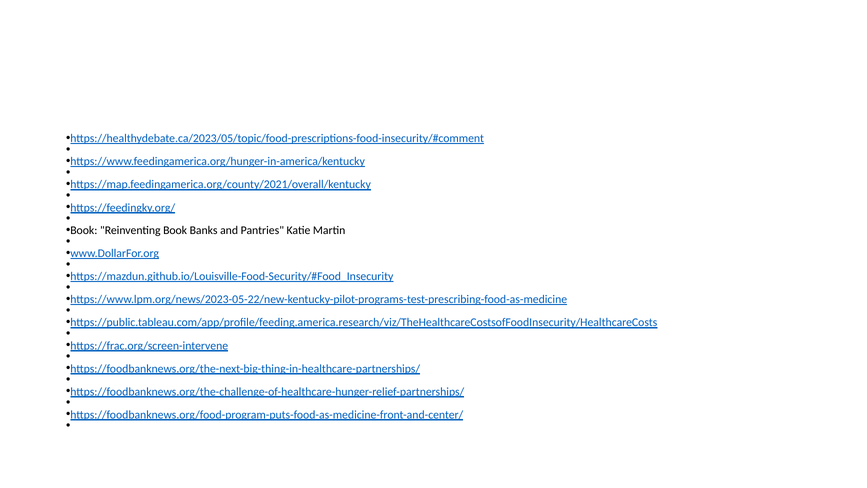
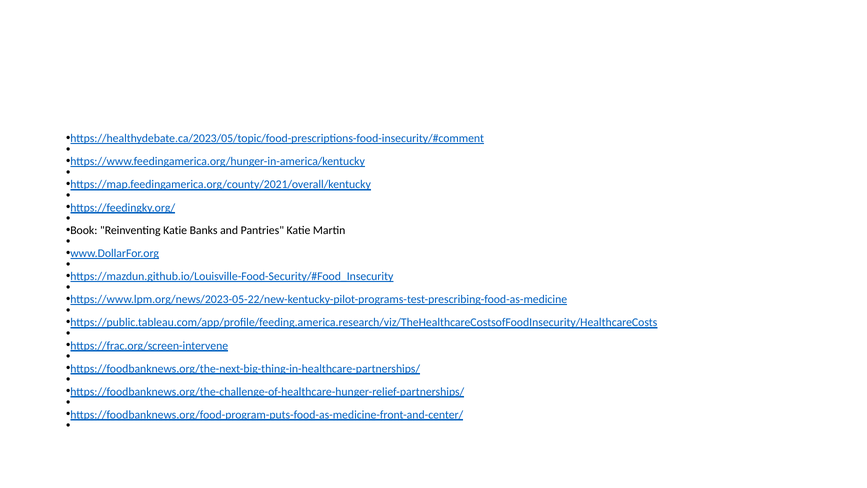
Reinventing Book: Book -> Katie
